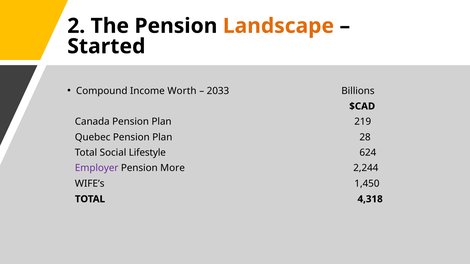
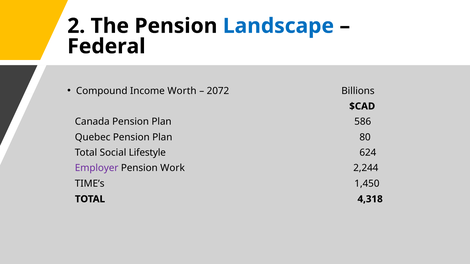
Landscape colour: orange -> blue
Started: Started -> Federal
2033: 2033 -> 2072
219: 219 -> 586
28: 28 -> 80
More: More -> Work
WIFE’s: WIFE’s -> TIME’s
